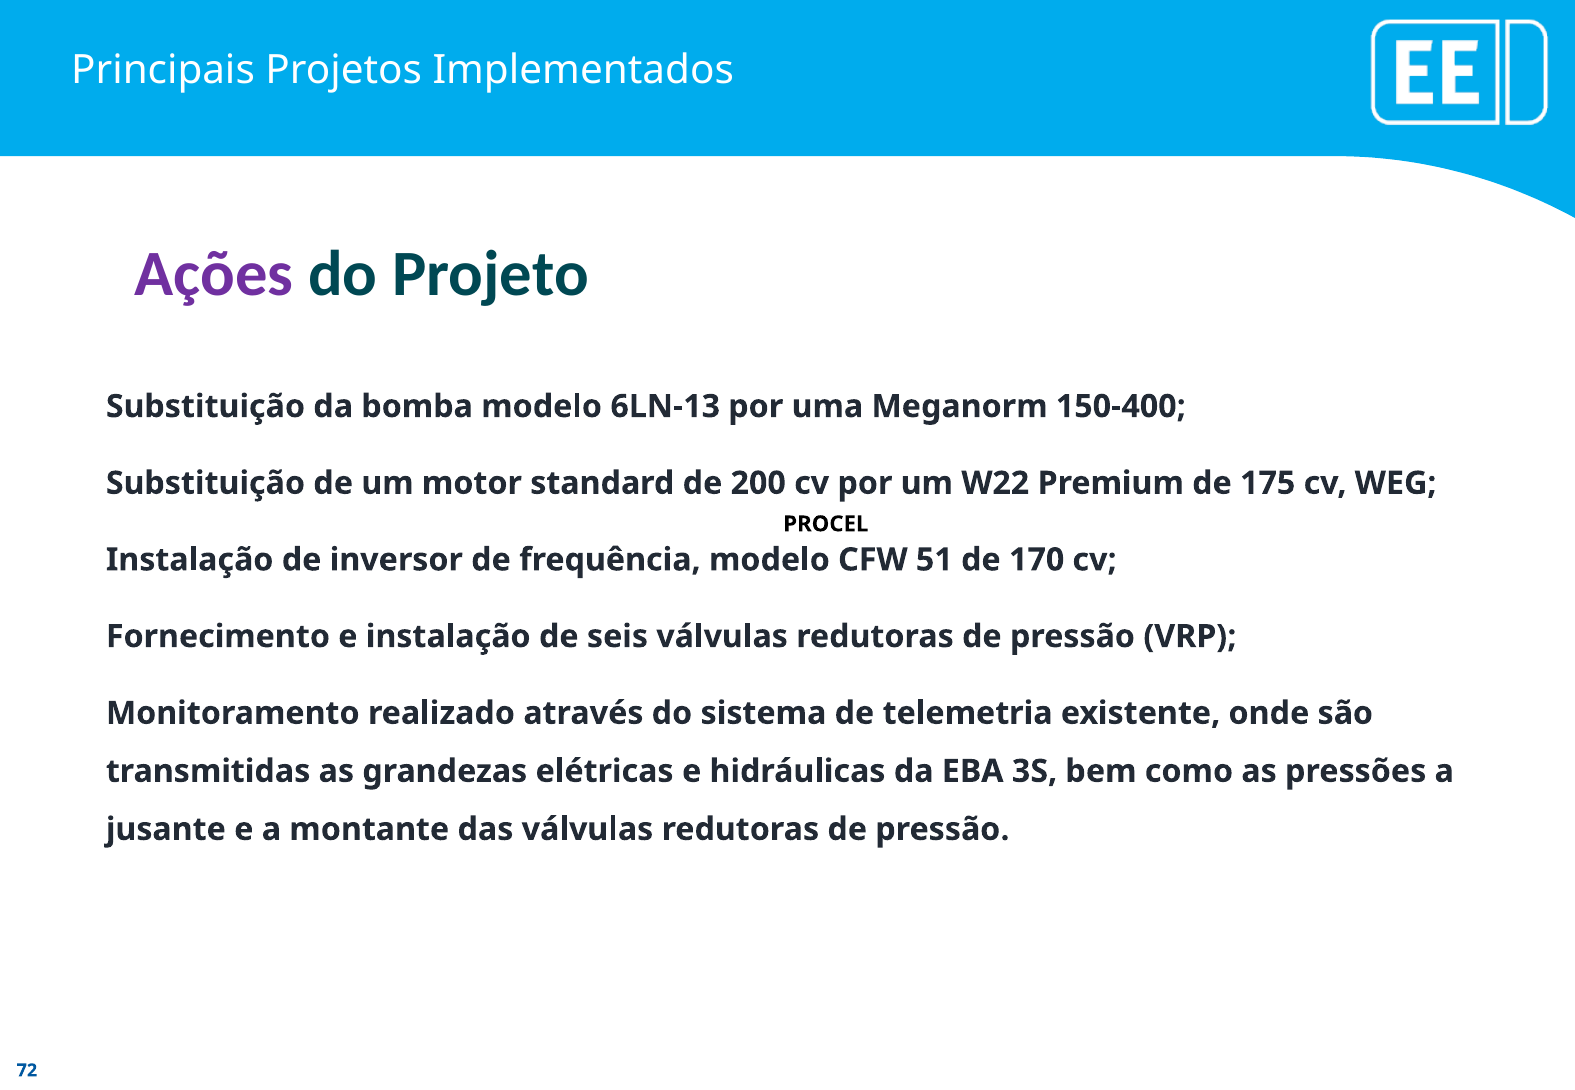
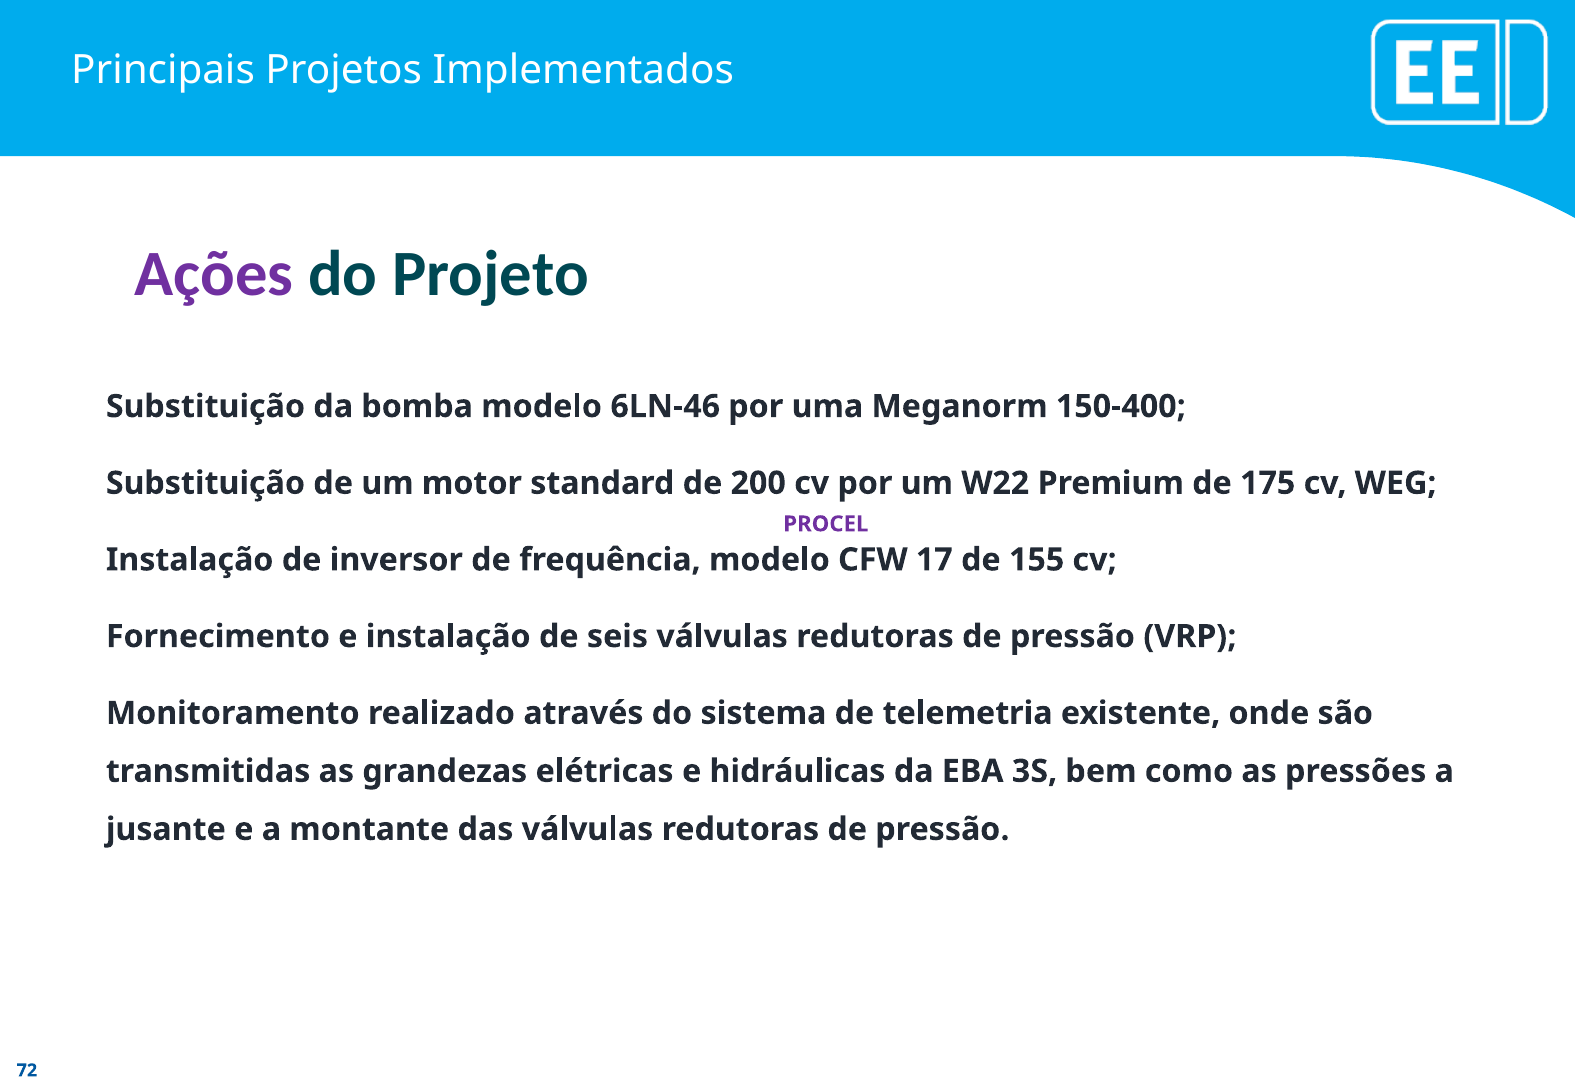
6LN-13: 6LN-13 -> 6LN-46
PROCEL colour: black -> purple
51: 51 -> 17
170: 170 -> 155
